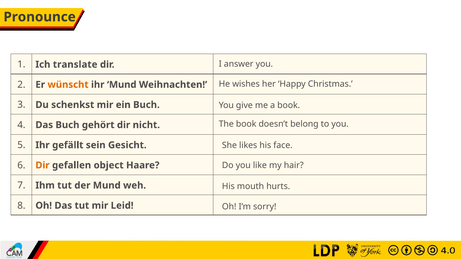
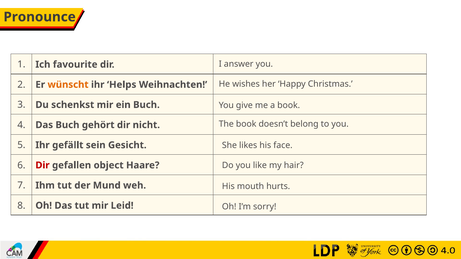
translate: translate -> favourite
ihr Mund: Mund -> Helps
Dir at (43, 165) colour: orange -> red
